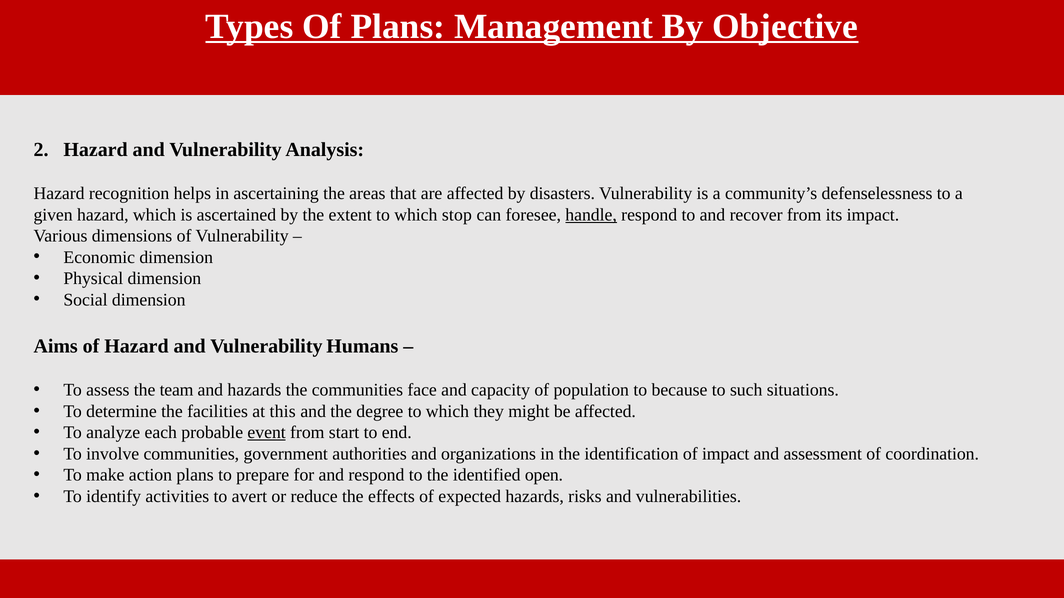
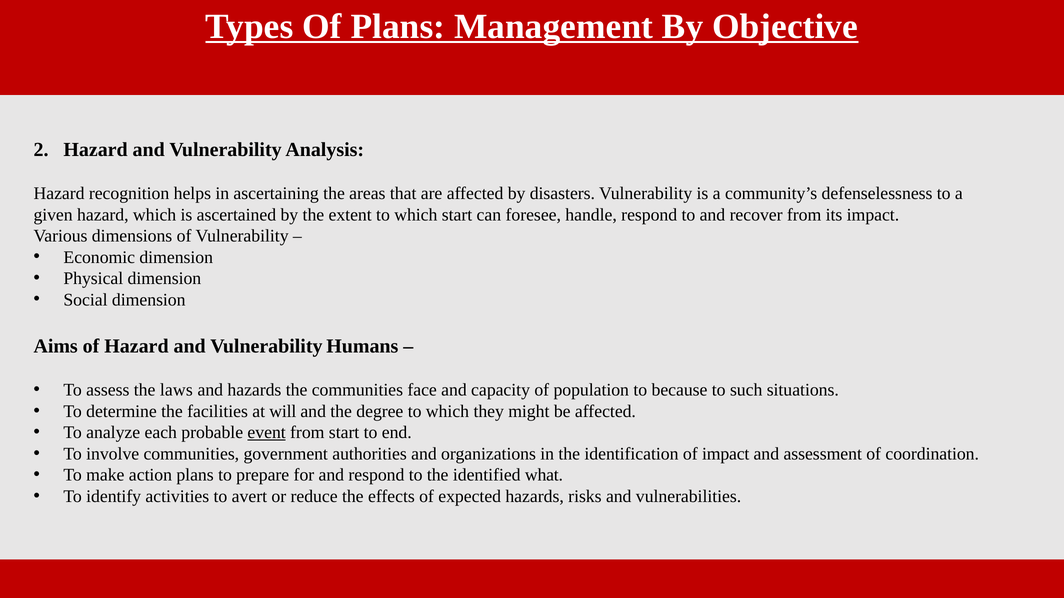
which stop: stop -> start
handle underline: present -> none
team: team -> laws
this: this -> will
open: open -> what
